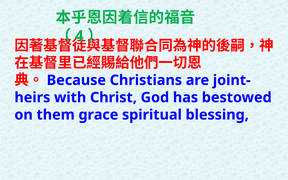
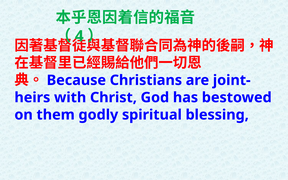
grace: grace -> godly
